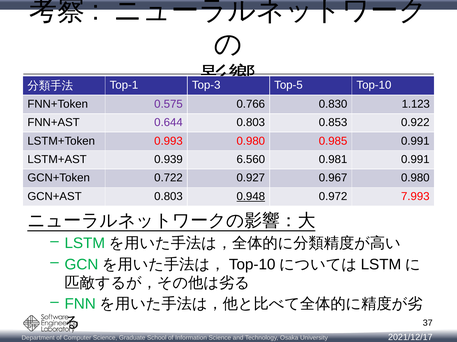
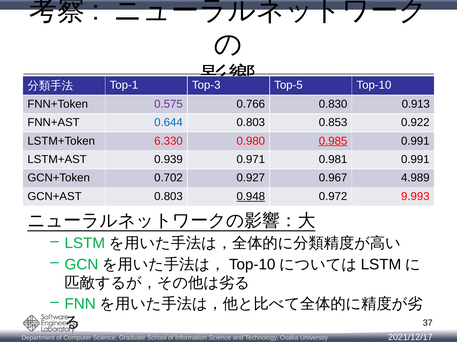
1.123: 1.123 -> 0.913
0.644 colour: purple -> blue
0.993: 0.993 -> 6.330
0.985 underline: none -> present
6.560: 6.560 -> 0.971
0.722: 0.722 -> 0.702
0.967 0.980: 0.980 -> 4.989
7.993: 7.993 -> 9.993
